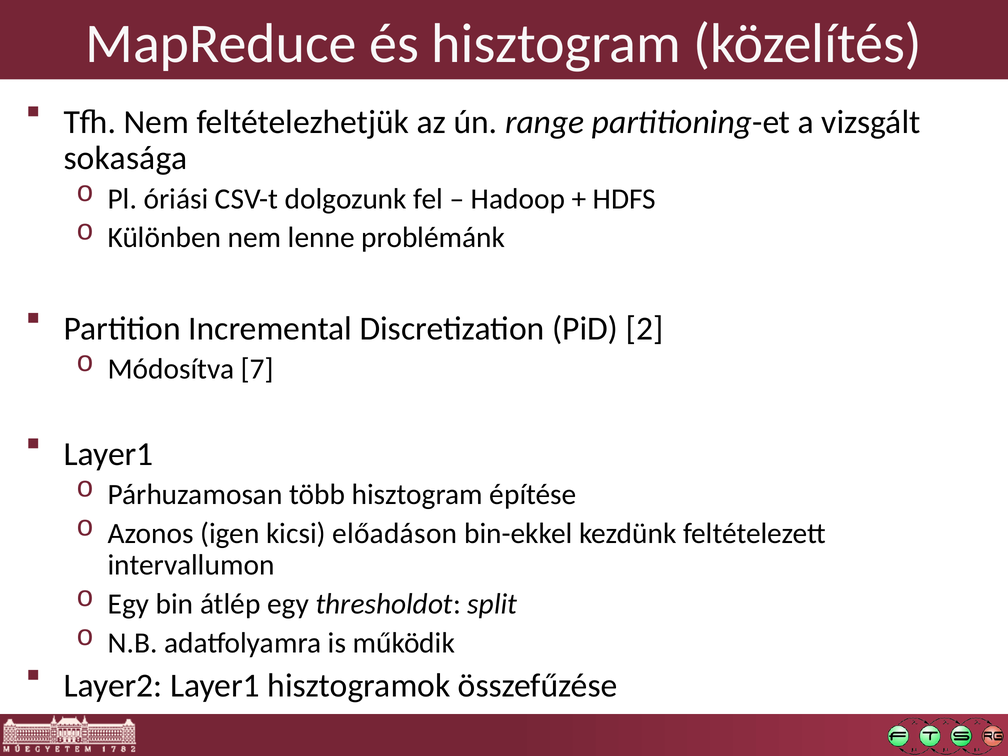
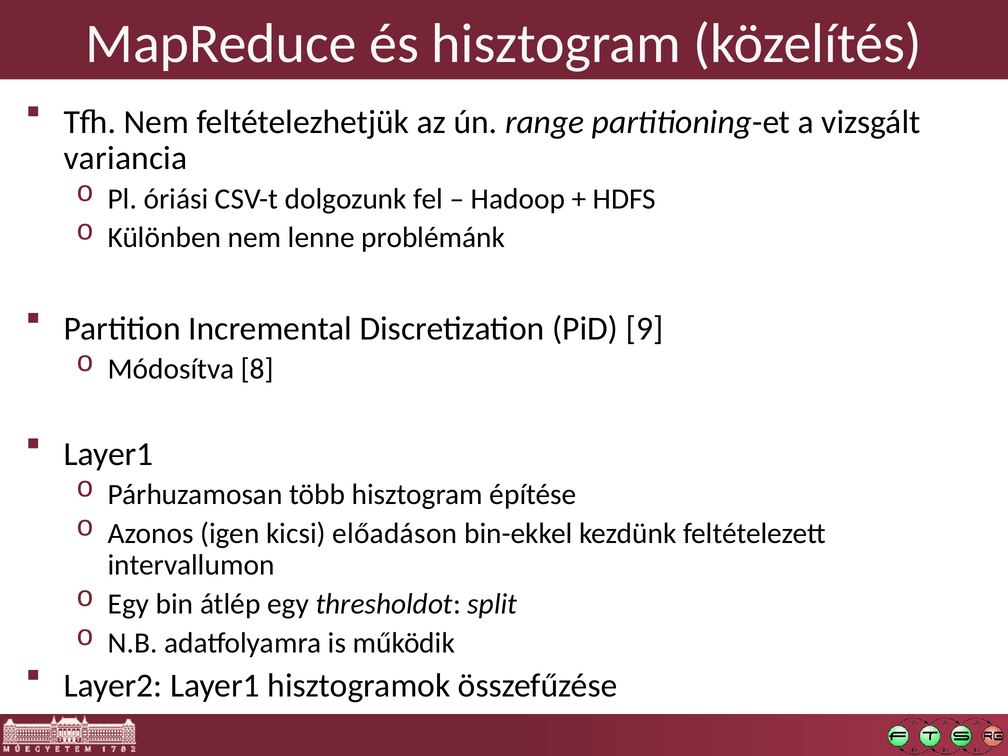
sokasága: sokasága -> variancia
2: 2 -> 9
7: 7 -> 8
